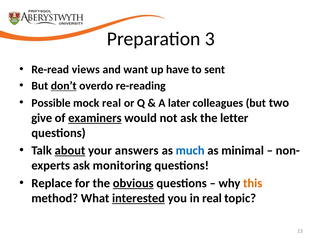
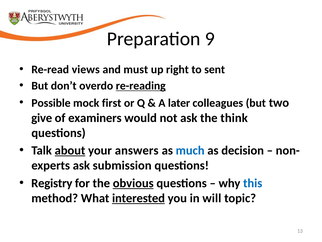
3: 3 -> 9
want: want -> must
have: have -> right
don’t underline: present -> none
re-reading underline: none -> present
mock real: real -> first
examiners underline: present -> none
letter: letter -> think
minimal: minimal -> decision
monitoring: monitoring -> submission
Replace: Replace -> Registry
this colour: orange -> blue
in real: real -> will
